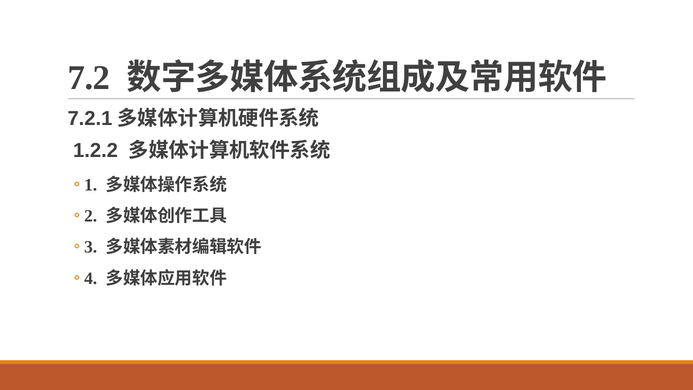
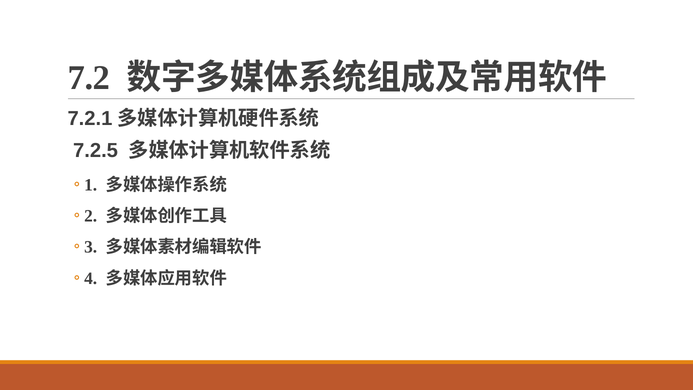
1.2.2: 1.2.2 -> 7.2.5
